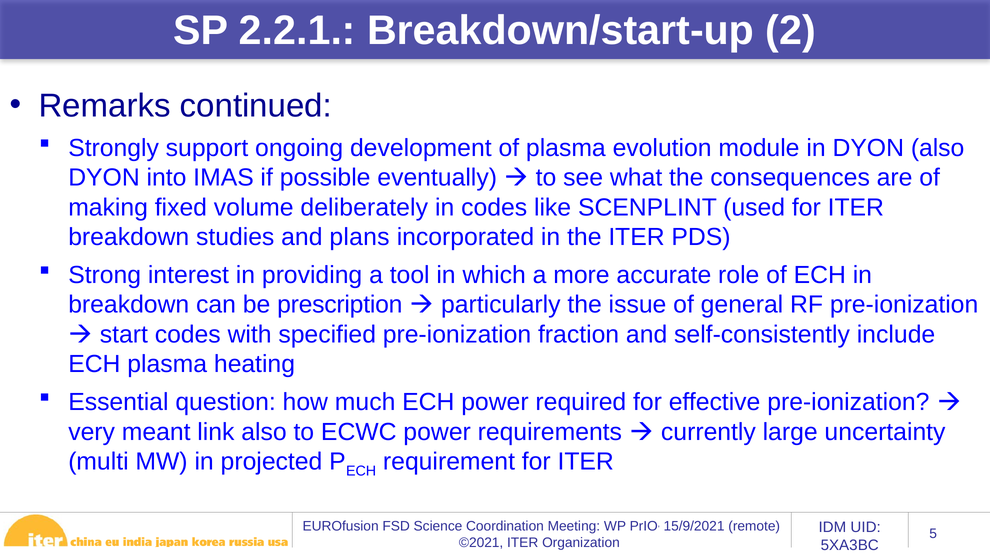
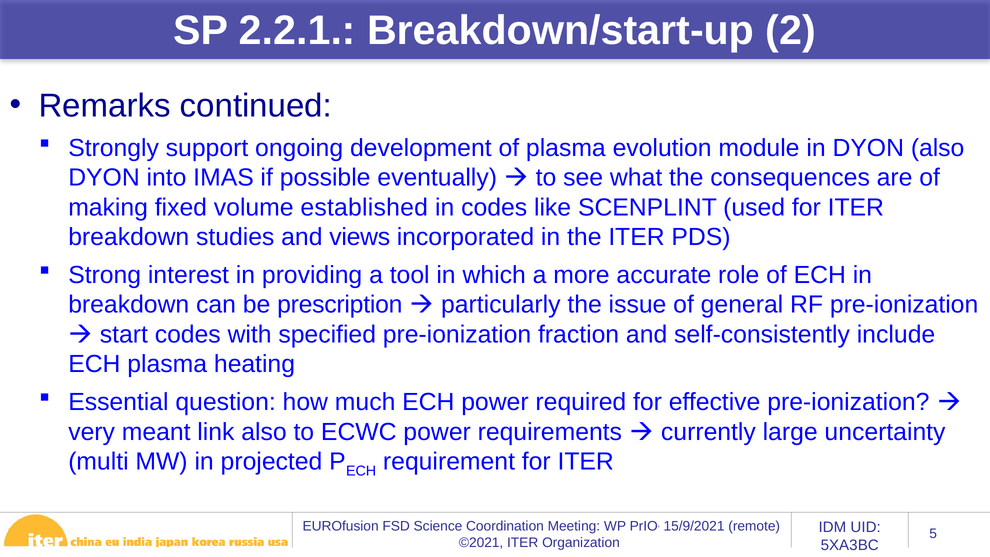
deliberately: deliberately -> established
plans: plans -> views
